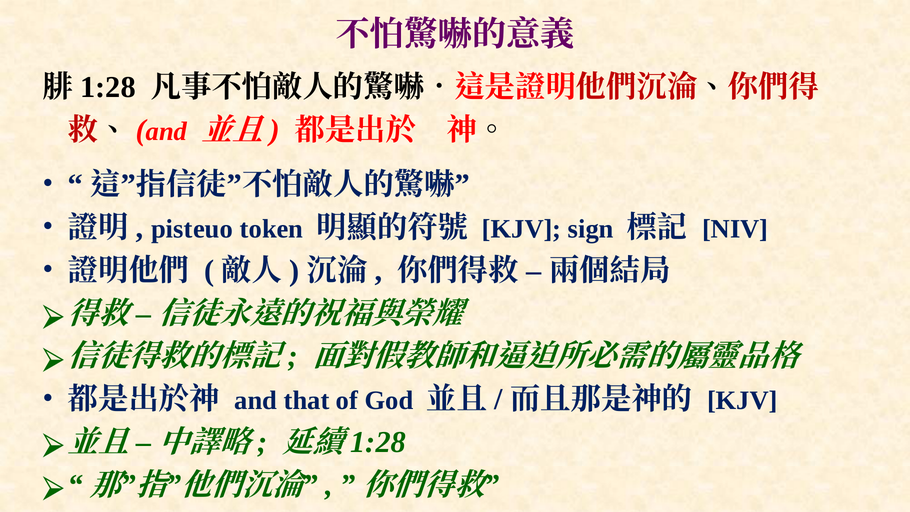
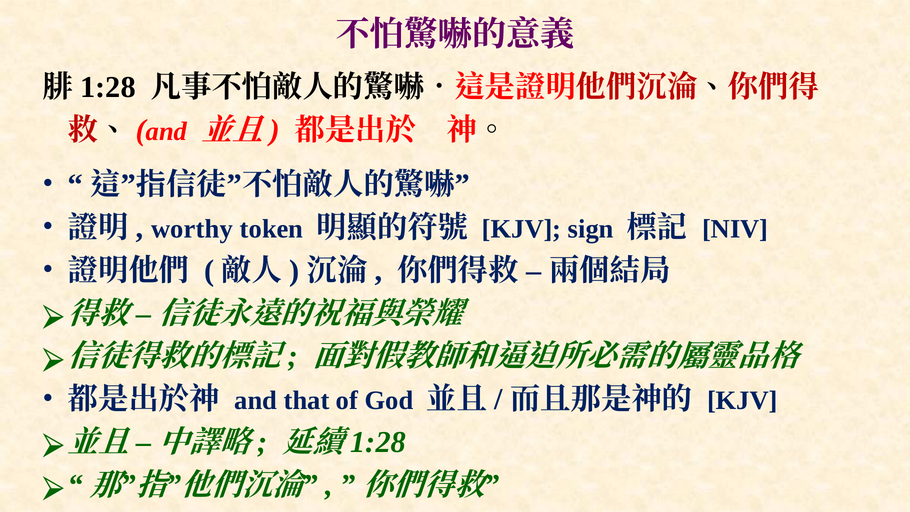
pisteuo: pisteuo -> worthy
